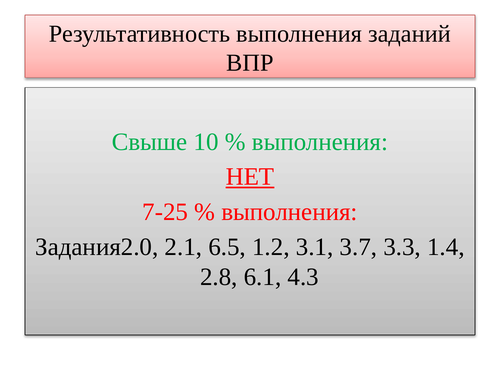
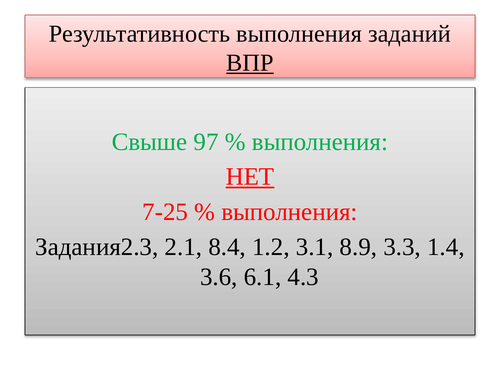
ВПР underline: none -> present
10: 10 -> 97
Задания2.0: Задания2.0 -> Задания2.3
6.5: 6.5 -> 8.4
3.7: 3.7 -> 8.9
2.8: 2.8 -> 3.6
